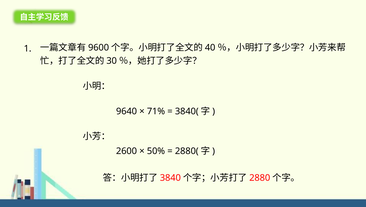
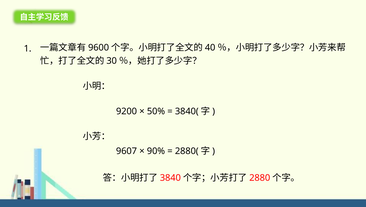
9640: 9640 -> 9200
71%: 71% -> 50%
2600: 2600 -> 9607
50%: 50% -> 90%
